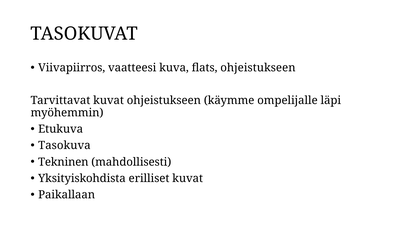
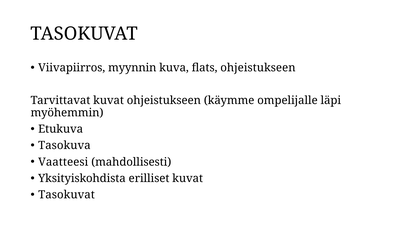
vaatteesi: vaatteesi -> myynnin
Tekninen: Tekninen -> Vaatteesi
Paikallaan at (67, 195): Paikallaan -> Tasokuvat
